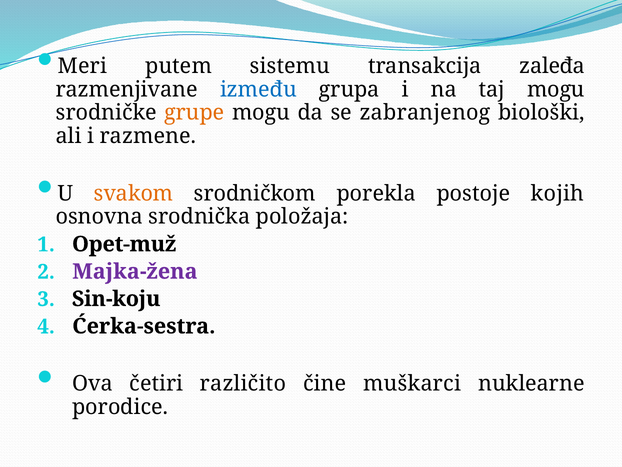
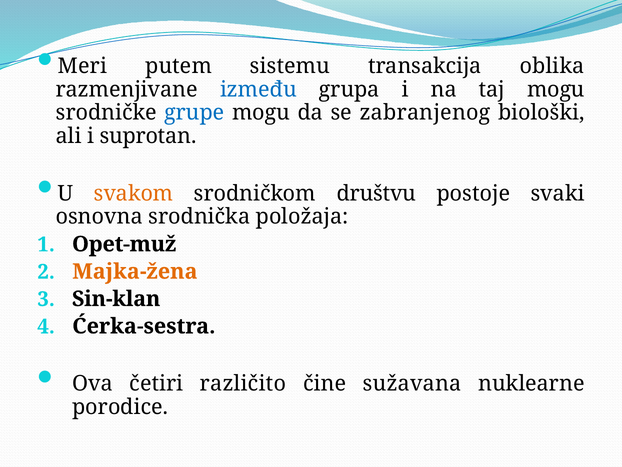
zaleđa: zaleđa -> oblika
grupe colour: orange -> blue
razmene: razmene -> suprotan
porekla: porekla -> društvu
kojih: kojih -> svaki
Majka-žena colour: purple -> orange
Sin-koju: Sin-koju -> Sin-klan
muškarci: muškarci -> sužavana
